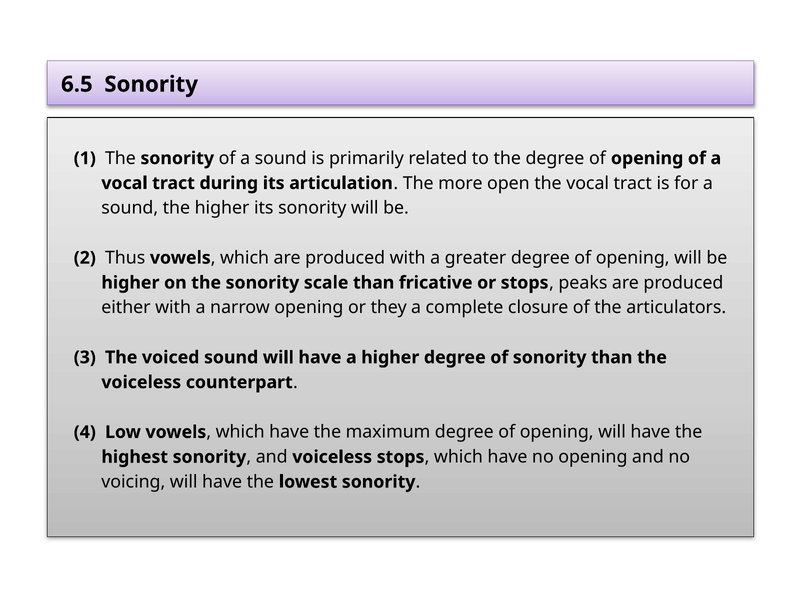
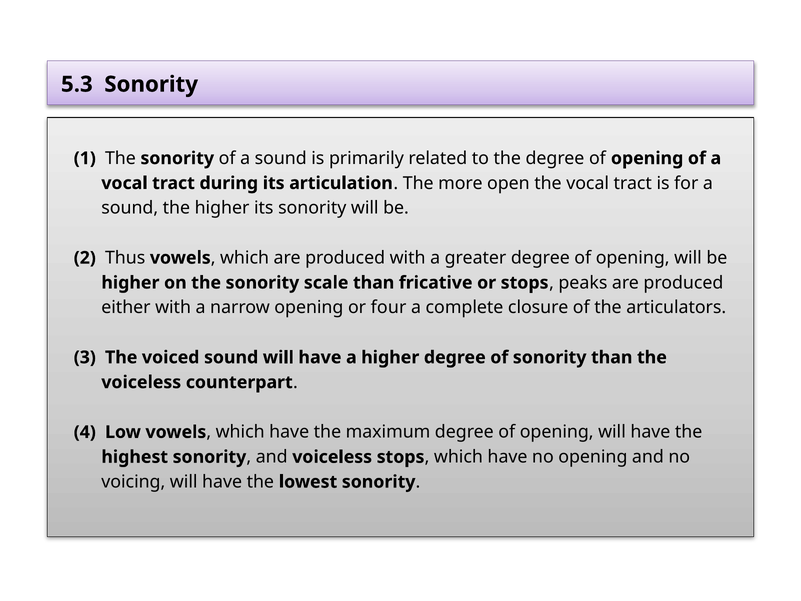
6.5: 6.5 -> 5.3
they: they -> four
